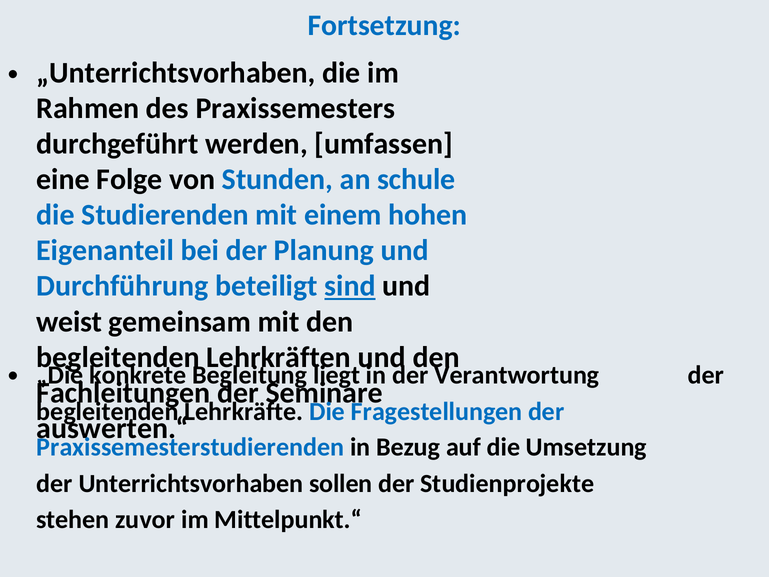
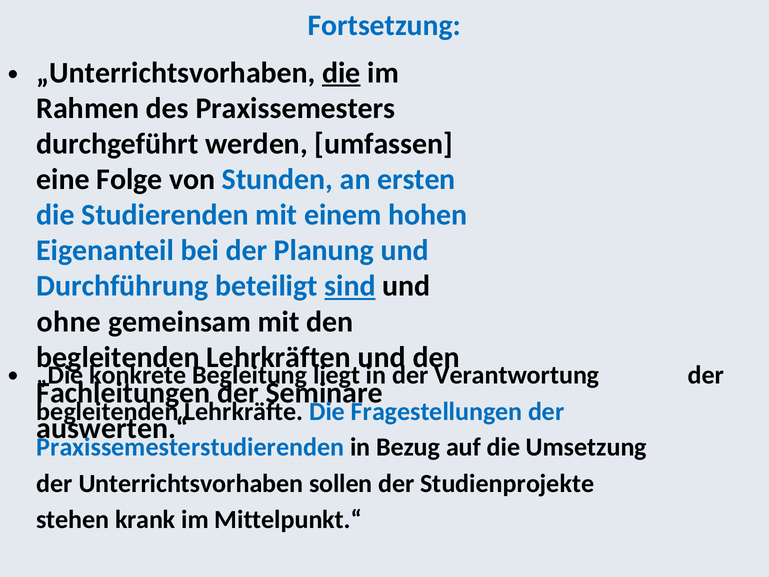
die at (341, 73) underline: none -> present
schule: schule -> ersten
weist: weist -> ohne
zuvor: zuvor -> krank
